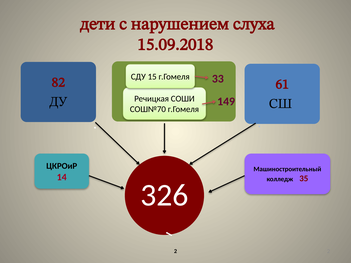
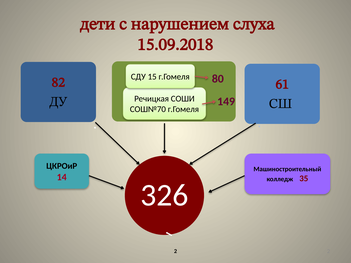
33: 33 -> 80
